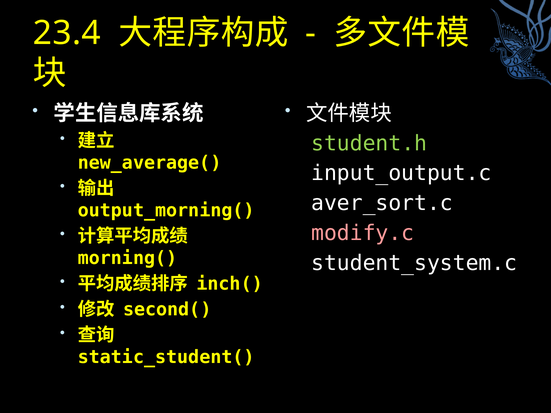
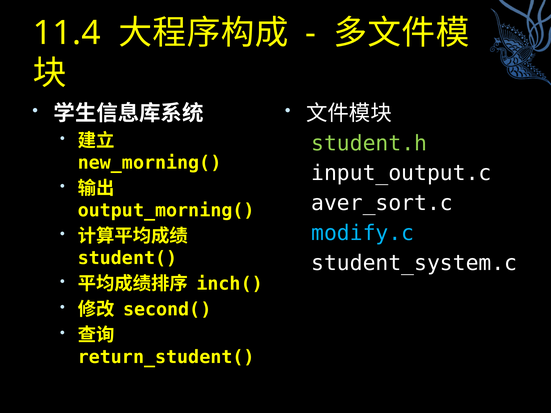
23.4: 23.4 -> 11.4
new_average(: new_average( -> new_morning(
modify.c colour: pink -> light blue
morning(: morning( -> student(
static_student(: static_student( -> return_student(
